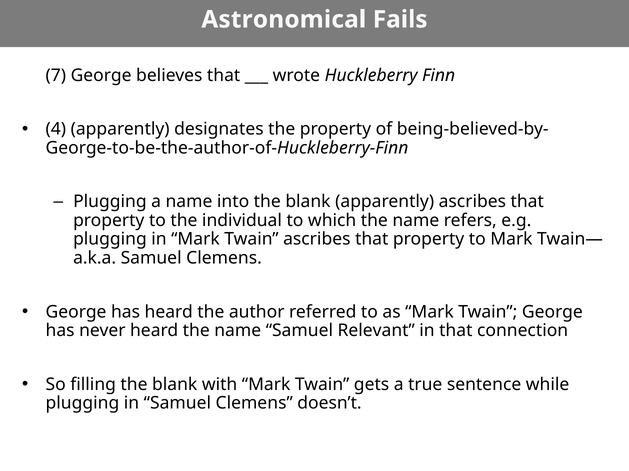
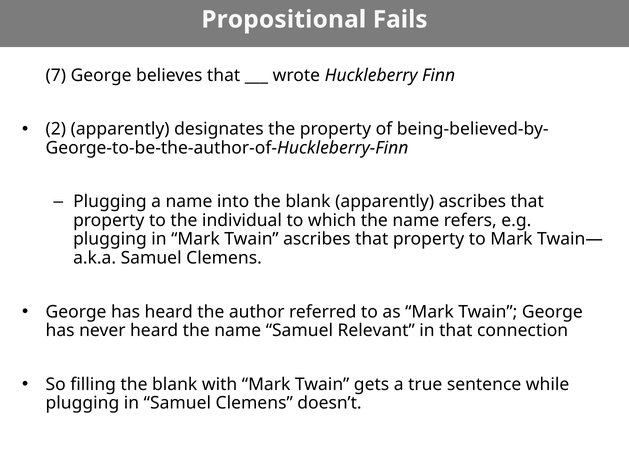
Astronomical: Astronomical -> Propositional
4: 4 -> 2
